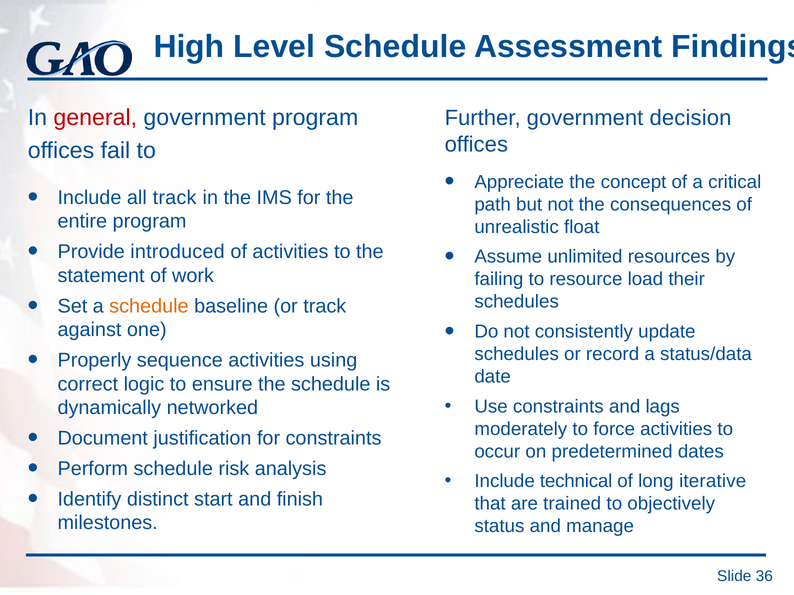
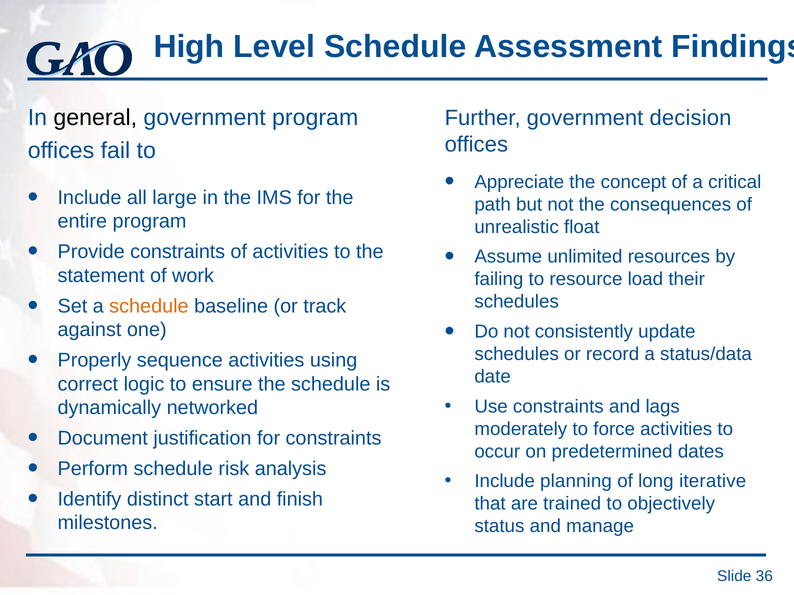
general colour: red -> black
all track: track -> large
Provide introduced: introduced -> constraints
technical: technical -> planning
